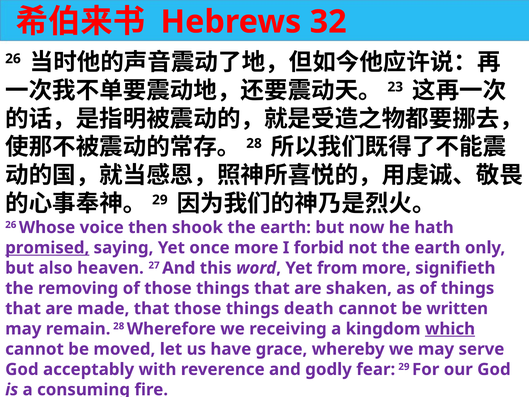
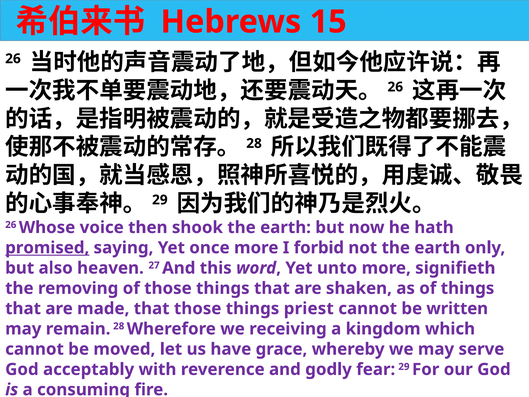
32: 32 -> 15
23 at (395, 87): 23 -> 26
from: from -> unto
death: death -> priest
which underline: present -> none
